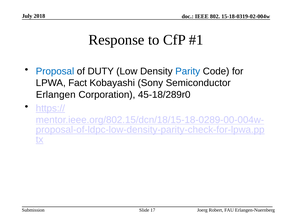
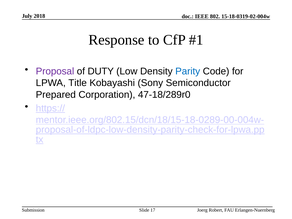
Proposal colour: blue -> purple
Fact: Fact -> Title
Erlangen: Erlangen -> Prepared
45-18/289r0: 45-18/289r0 -> 47-18/289r0
